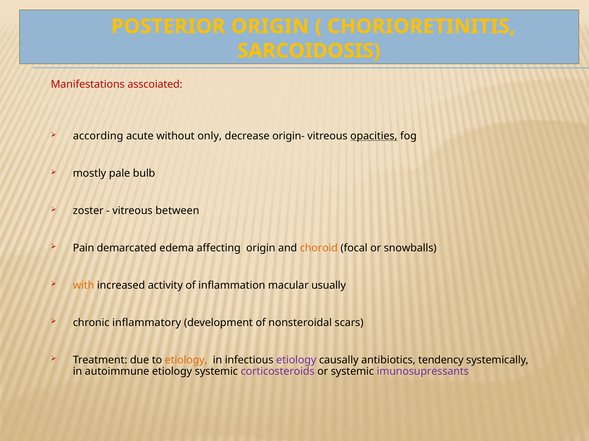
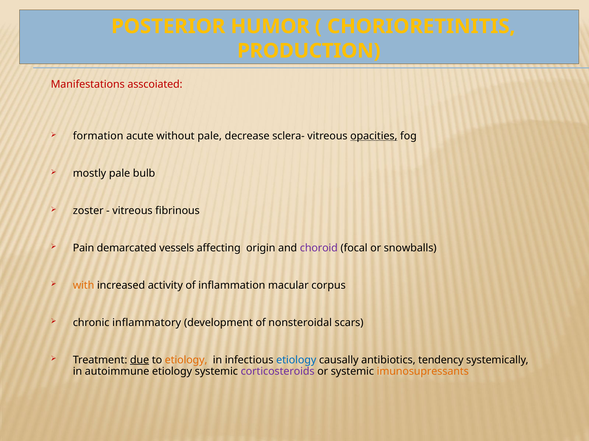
POSTERIOR ORIGIN: ORIGIN -> HUMOR
SARCOIDOSIS: SARCOIDOSIS -> PRODUCTION
according: according -> formation
without only: only -> pale
origin-: origin- -> sclera-
between: between -> fibrinous
edema: edema -> vessels
choroid colour: orange -> purple
usually: usually -> corpus
due underline: none -> present
etiology at (296, 360) colour: purple -> blue
imunosupressants colour: purple -> orange
